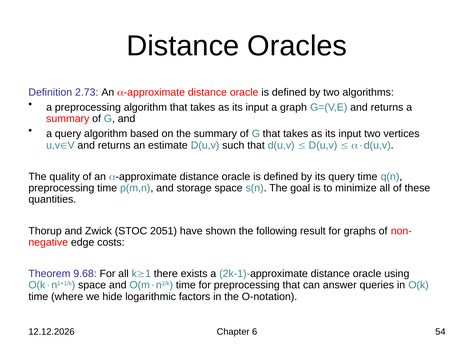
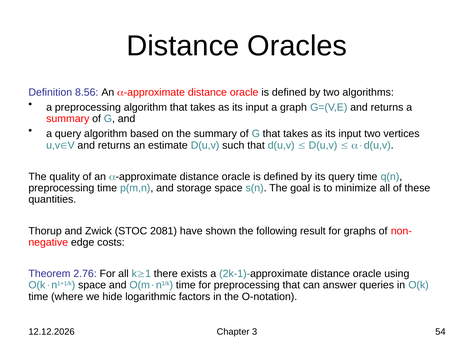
2.73: 2.73 -> 8.56
2051: 2051 -> 2081
9.68: 9.68 -> 2.76
6: 6 -> 3
